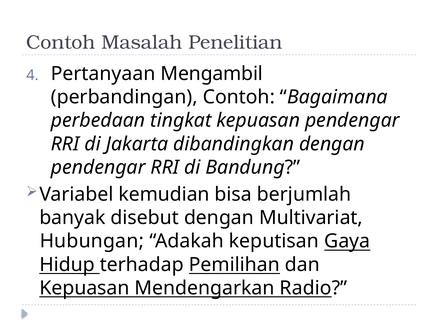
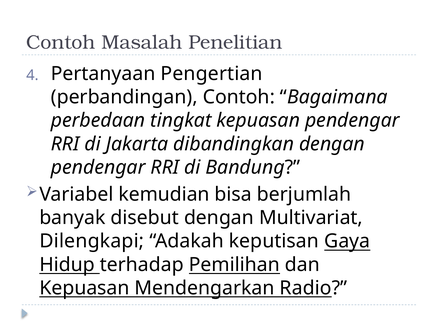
Mengambil: Mengambil -> Pengertian
Hubungan: Hubungan -> Dilengkapi
